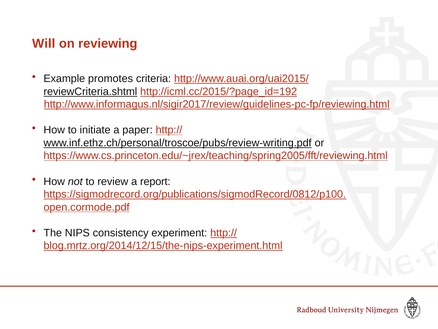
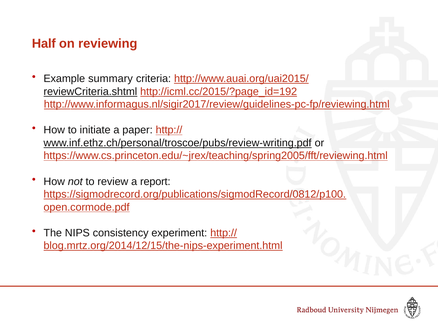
Will: Will -> Half
promotes: promotes -> summary
